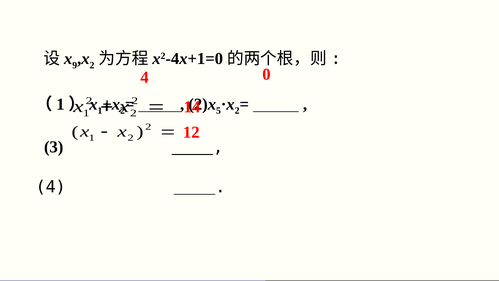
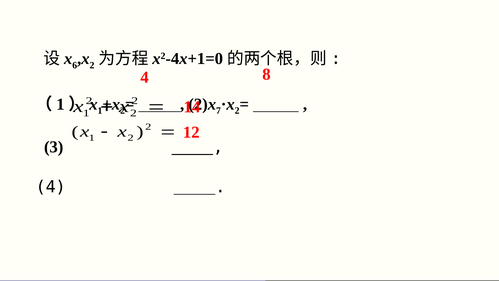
9: 9 -> 6
0: 0 -> 8
5: 5 -> 7
